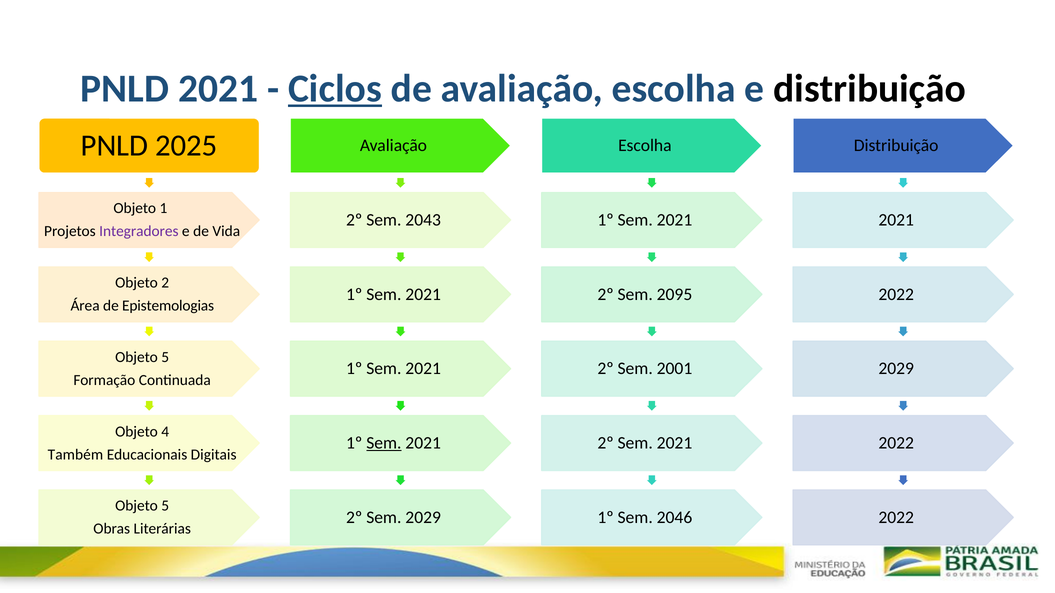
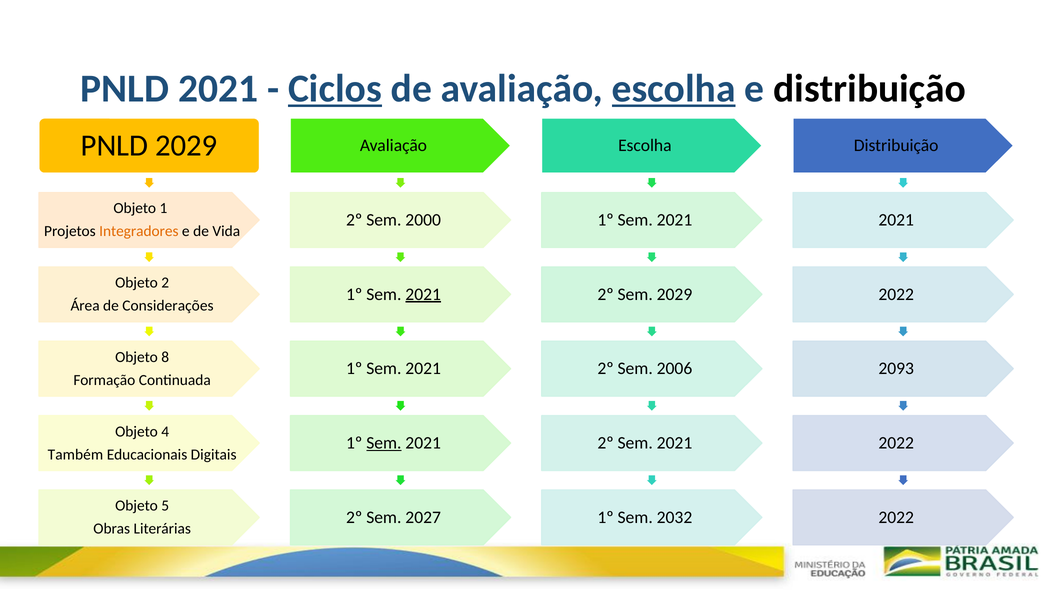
escolha at (674, 89) underline: none -> present
PNLD 2025: 2025 -> 2029
2043: 2043 -> 2000
Integradores colour: purple -> orange
2021 at (423, 294) underline: none -> present
Sem 2095: 2095 -> 2029
Epistemologias: Epistemologias -> Considerações
5 at (165, 357): 5 -> 8
2001: 2001 -> 2006
2029 at (896, 369): 2029 -> 2093
Sem 2029: 2029 -> 2027
2046: 2046 -> 2032
